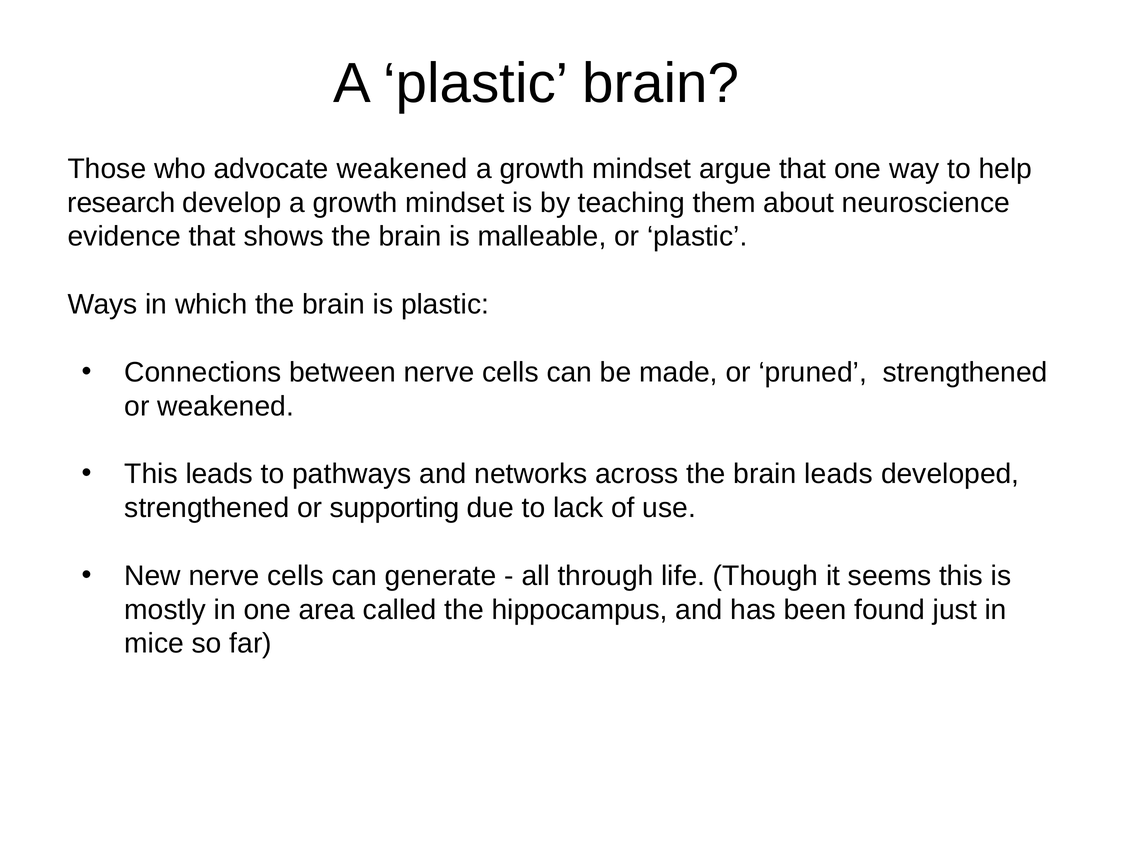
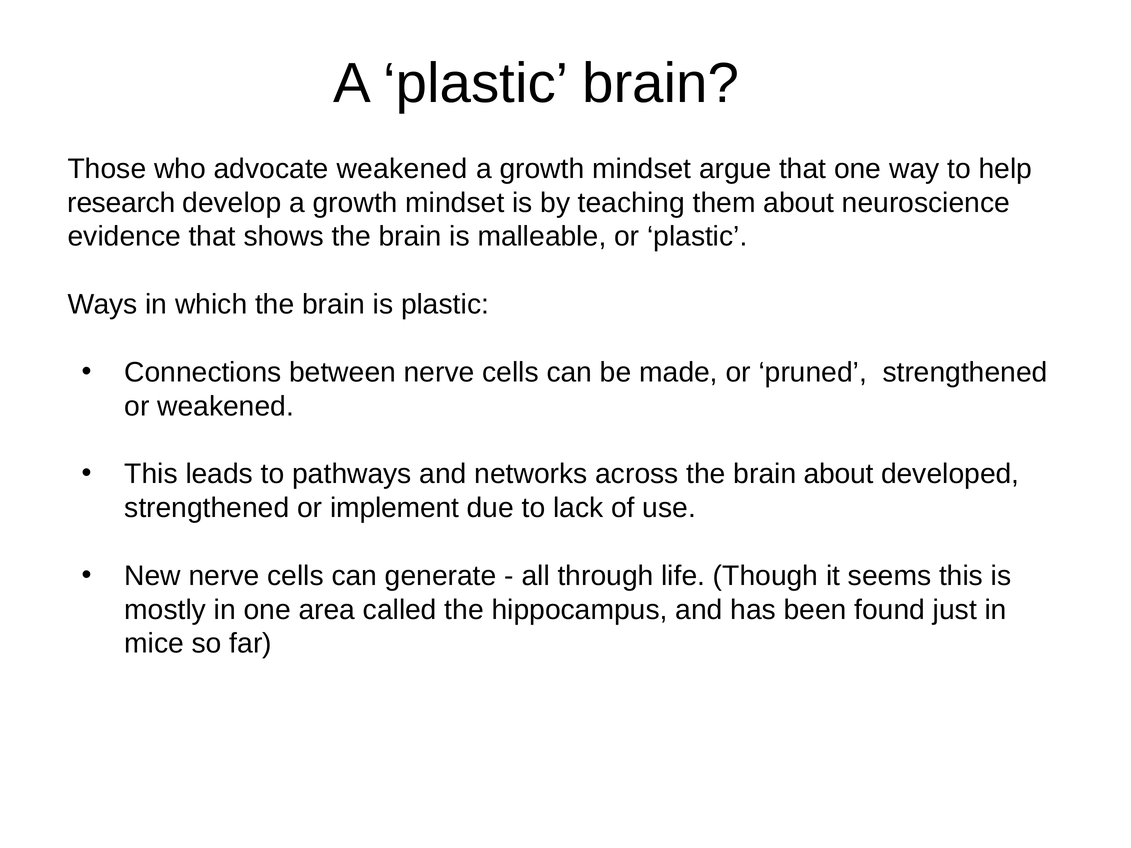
brain leads: leads -> about
supporting: supporting -> implement
